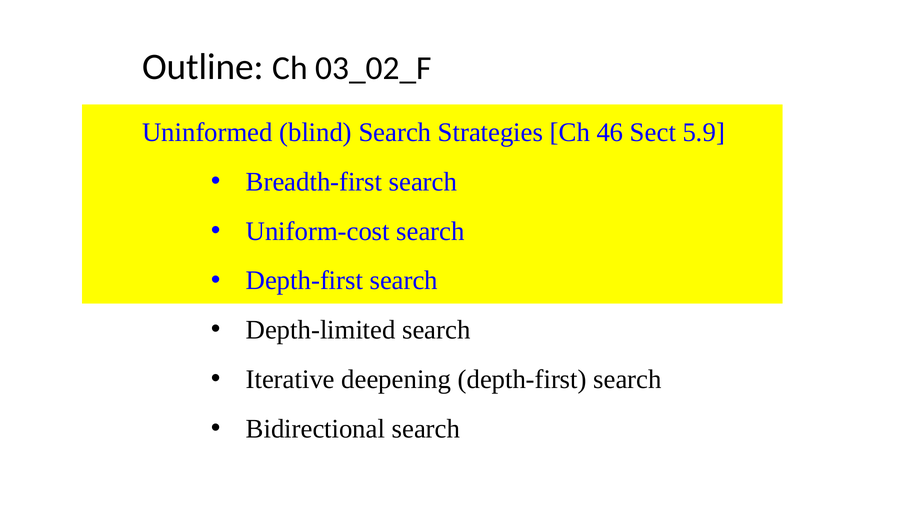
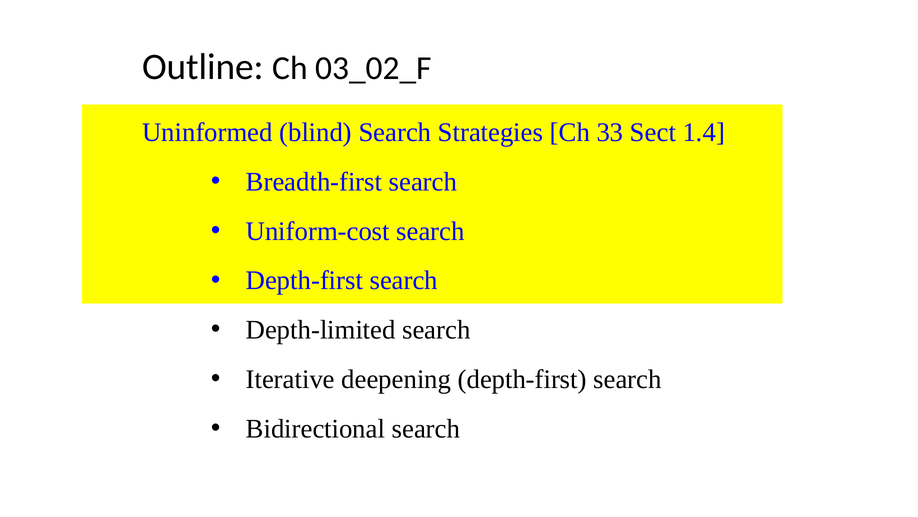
46: 46 -> 33
5.9: 5.9 -> 1.4
